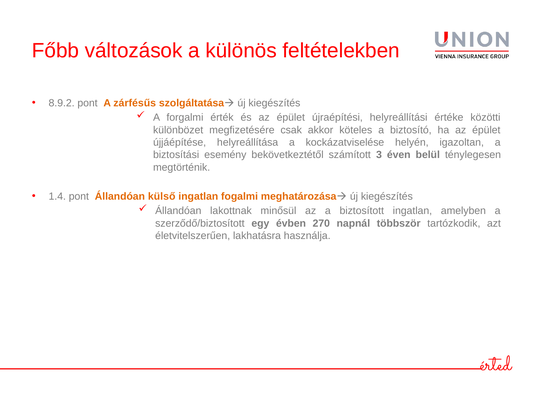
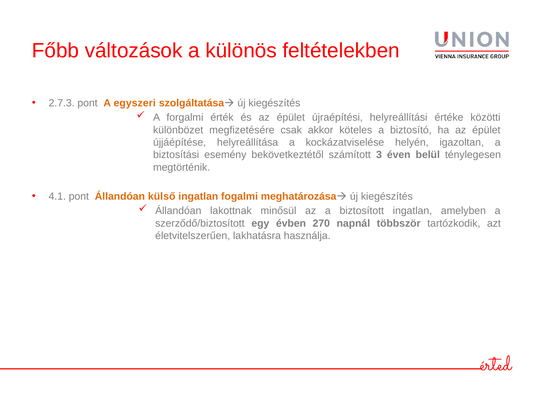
8.9.2: 8.9.2 -> 2.7.3
zárfésűs: zárfésűs -> egyszeri
1.4: 1.4 -> 4.1
